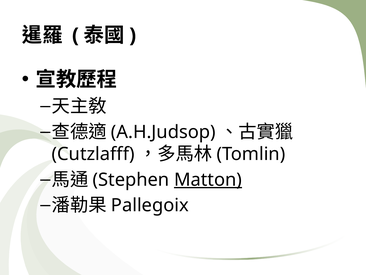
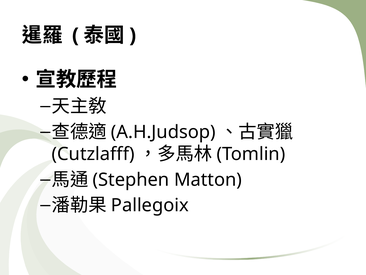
Matton underline: present -> none
